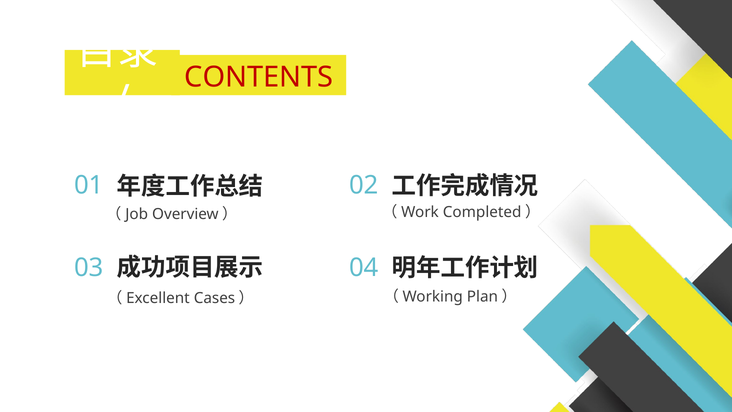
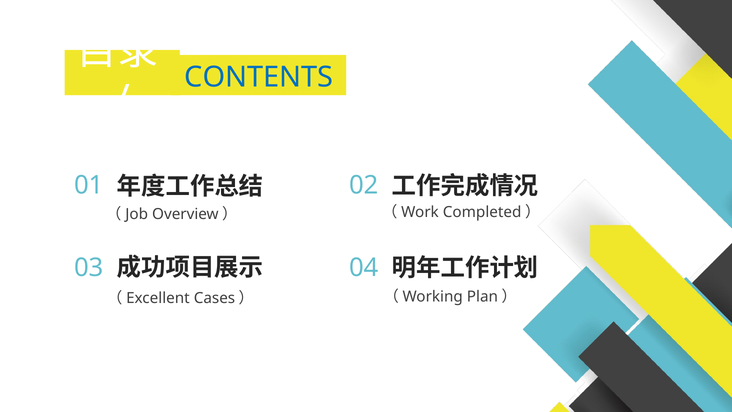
CONTENTS colour: red -> blue
